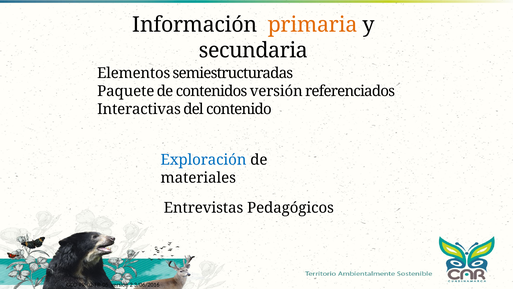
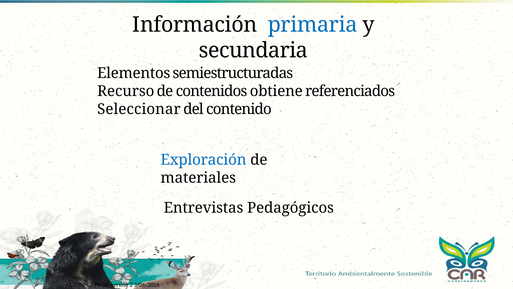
primaria colour: orange -> blue
Paquete: Paquete -> Recurso
contenidos versión: versión -> obtiene
Interactivas: Interactivas -> Seleccionar
